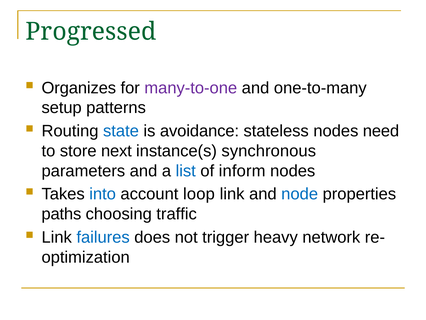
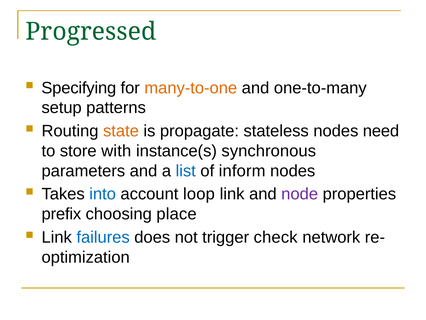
Organizes: Organizes -> Specifying
many-to-one colour: purple -> orange
state colour: blue -> orange
avoidance: avoidance -> propagate
next: next -> with
node colour: blue -> purple
paths: paths -> prefix
traffic: traffic -> place
heavy: heavy -> check
